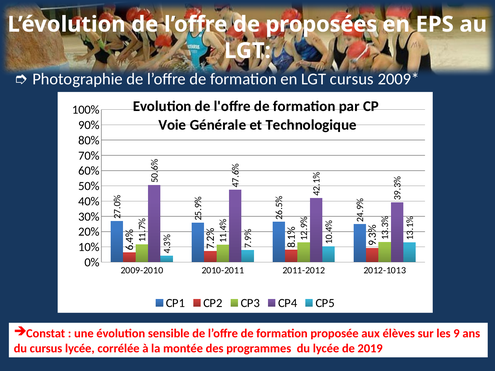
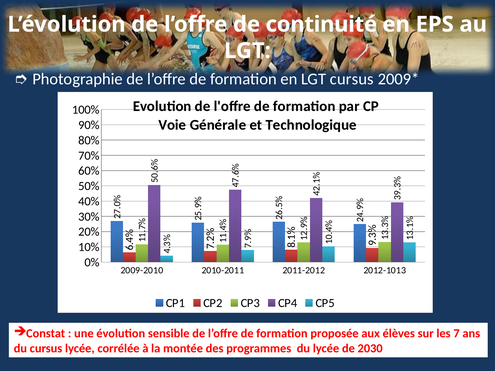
proposées: proposées -> continuité
les 9: 9 -> 7
2019: 2019 -> 2030
